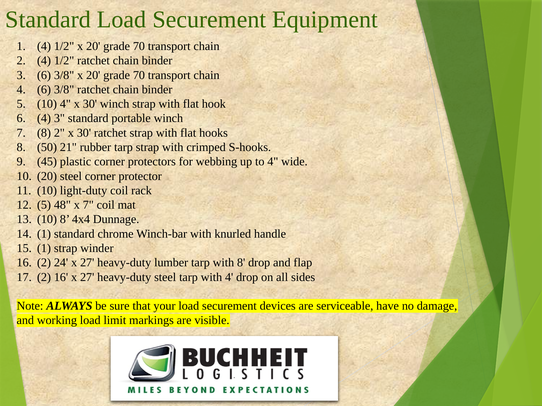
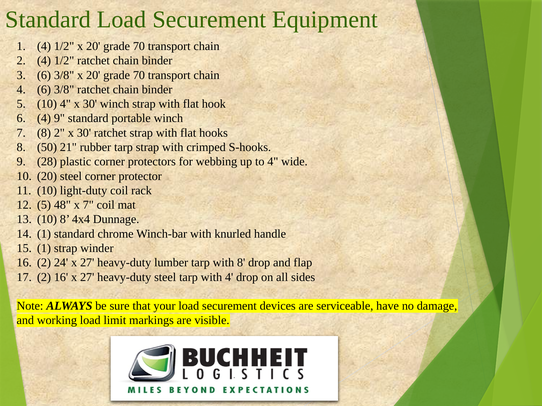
4 3: 3 -> 9
45: 45 -> 28
